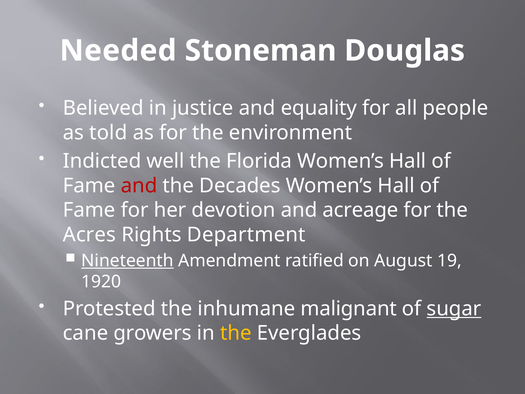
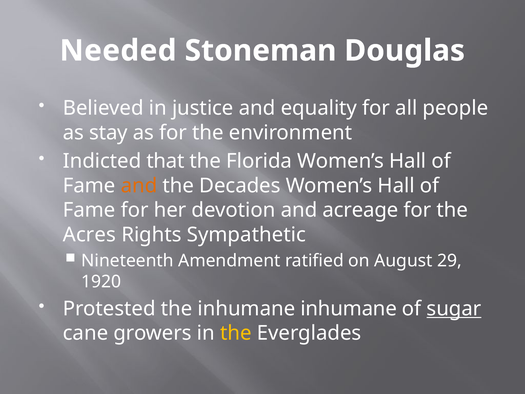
told: told -> stay
well: well -> that
and at (139, 186) colour: red -> orange
Department: Department -> Sympathetic
Nineteenth underline: present -> none
19: 19 -> 29
inhumane malignant: malignant -> inhumane
